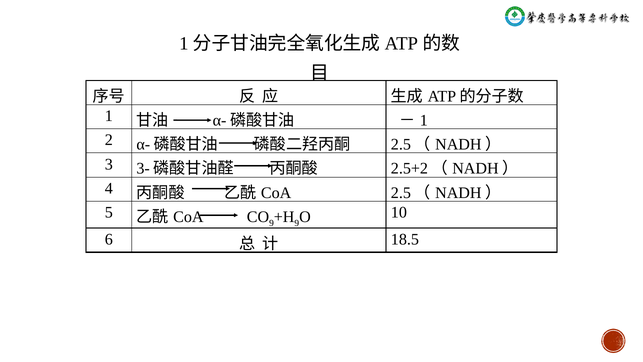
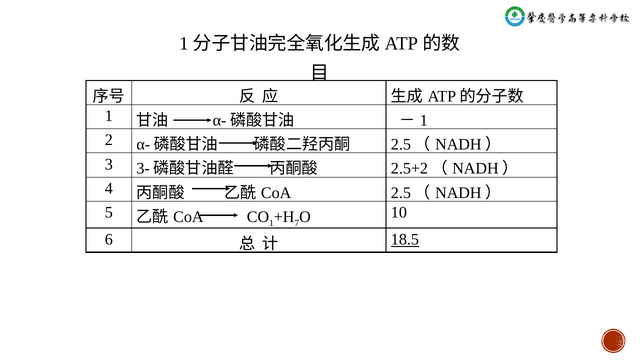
9 at (271, 223): 9 -> 1
9 at (297, 223): 9 -> 7
18.5 underline: none -> present
